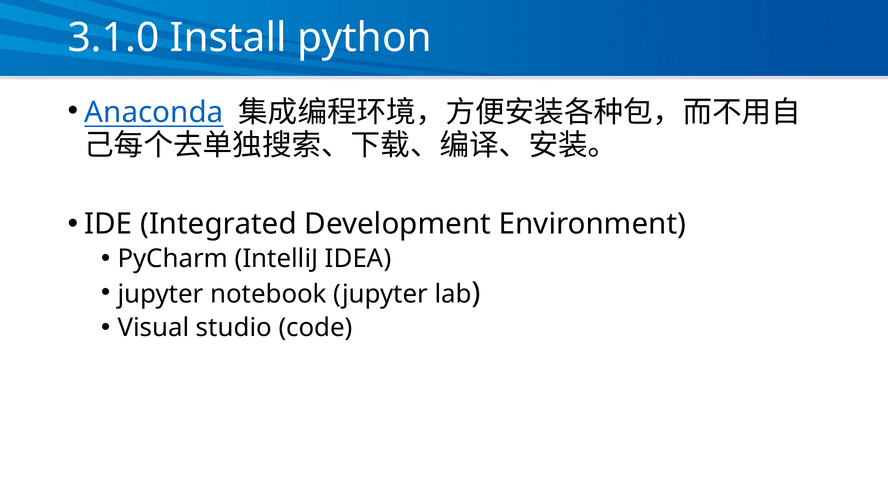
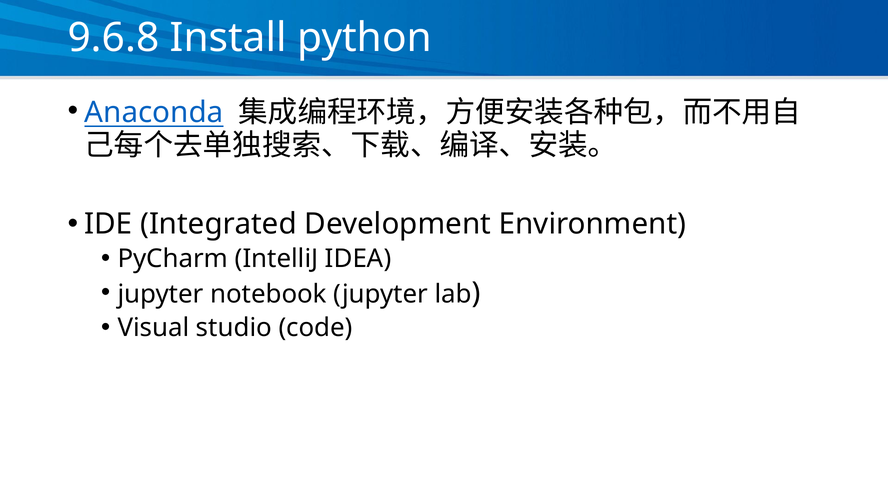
3.1.0: 3.1.0 -> 9.6.8
